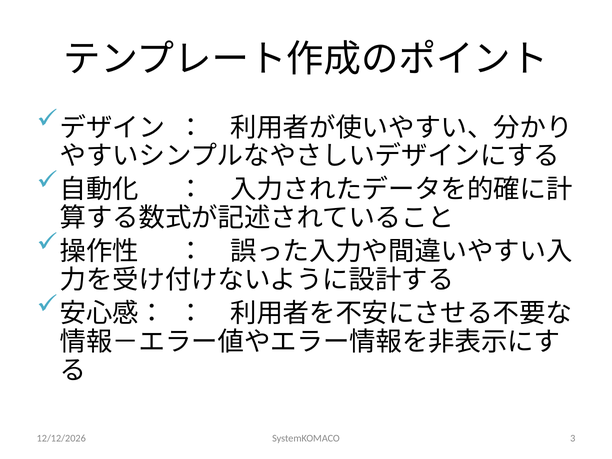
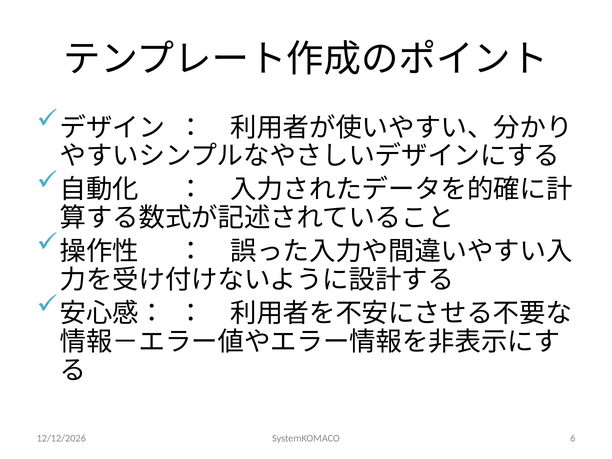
3: 3 -> 6
